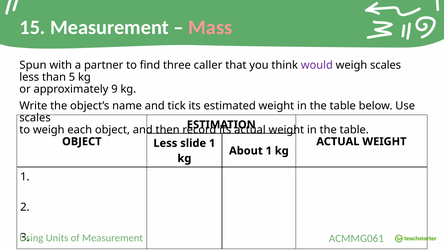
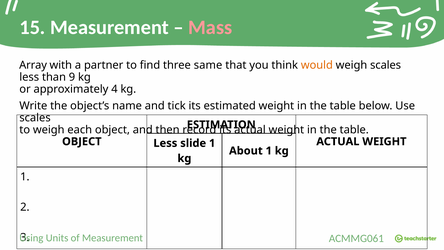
Spun: Spun -> Array
caller: caller -> same
would colour: purple -> orange
5: 5 -> 9
9: 9 -> 4
